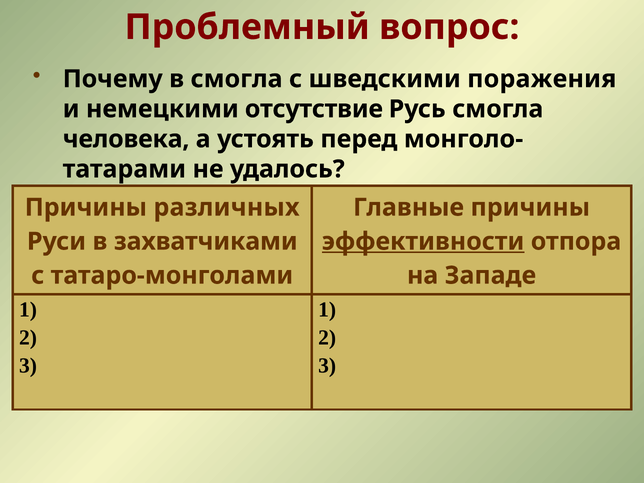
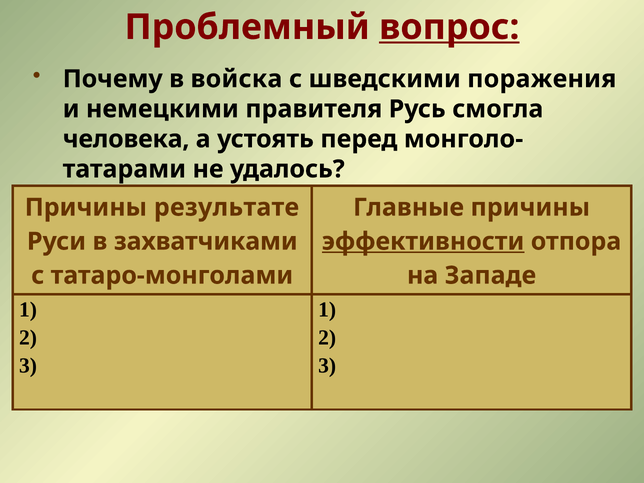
вопрос underline: none -> present
в смогла: смогла -> войска
отсутствие: отсутствие -> правителя
различных: различных -> результате
